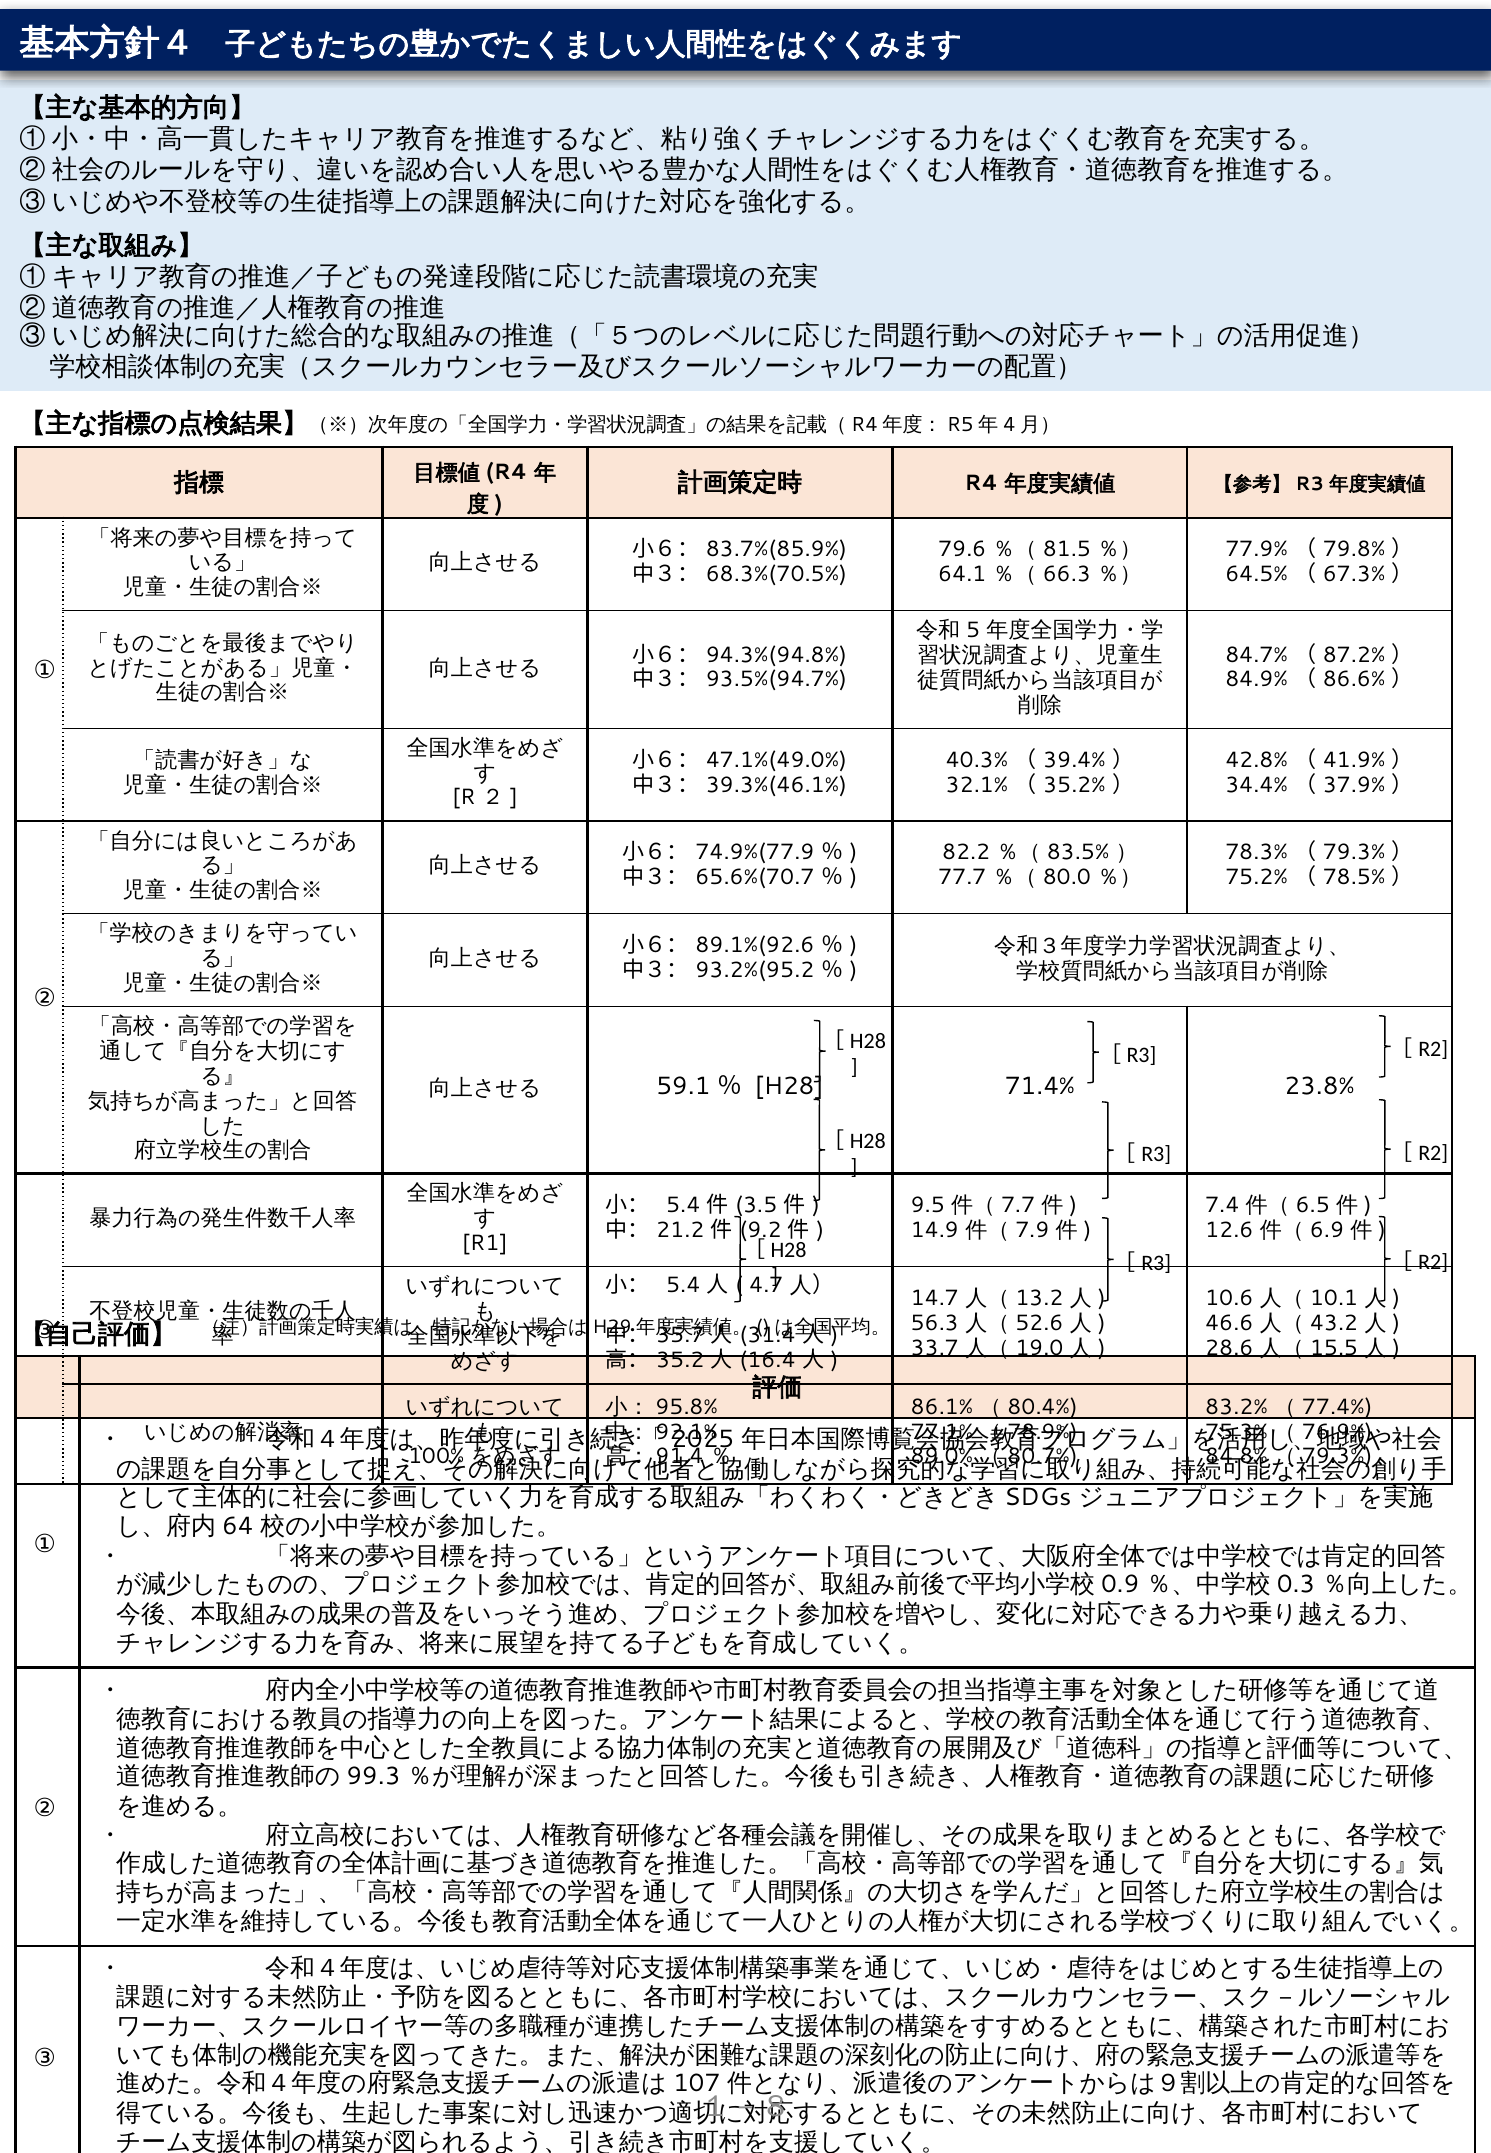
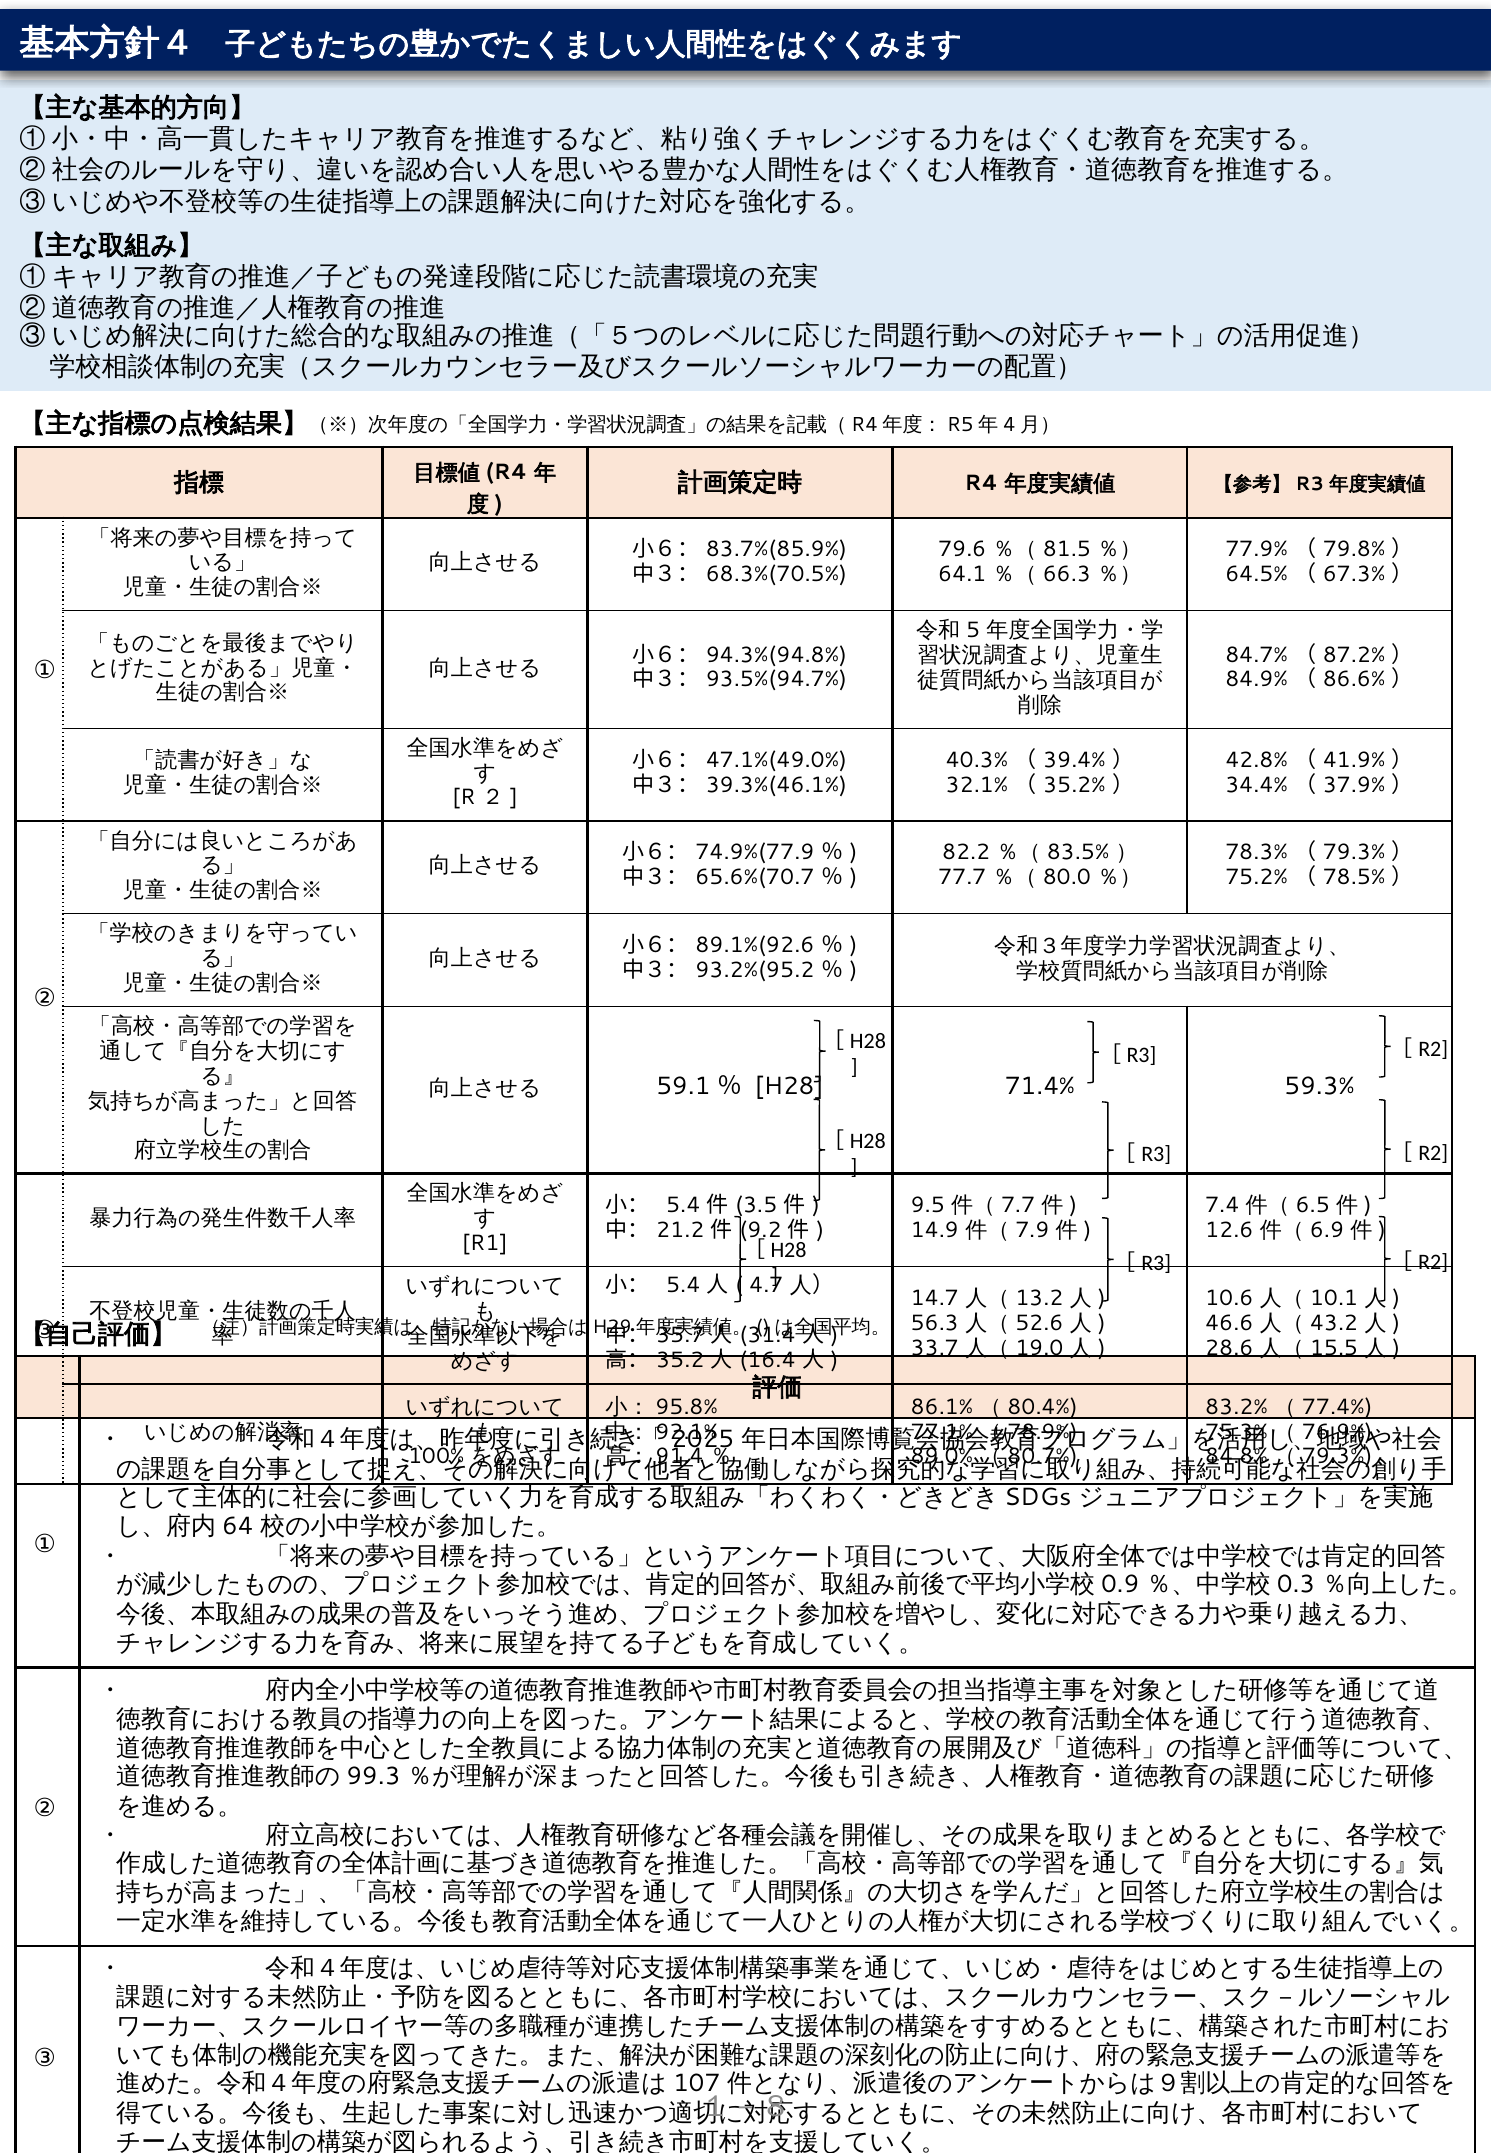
23.8%: 23.8% -> 59.3%
